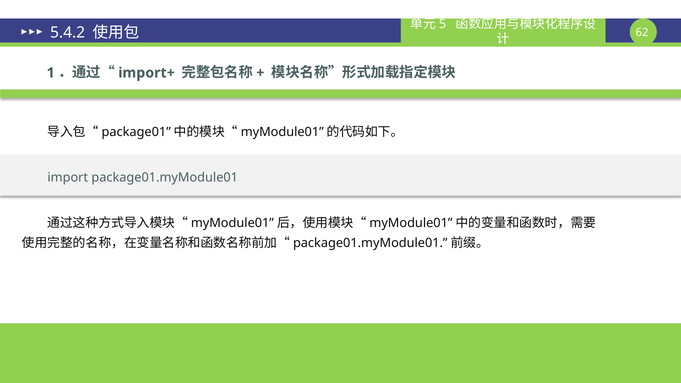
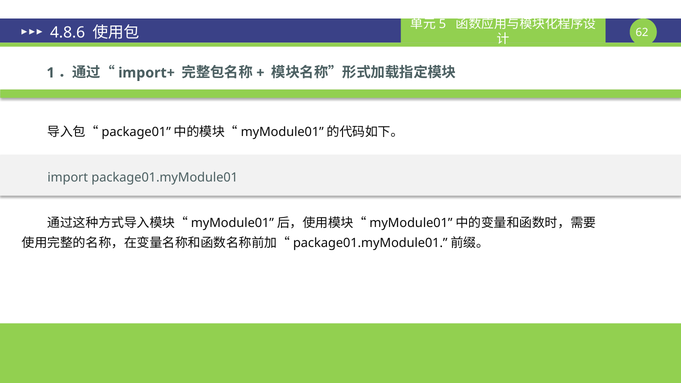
5.4.2: 5.4.2 -> 4.8.6
